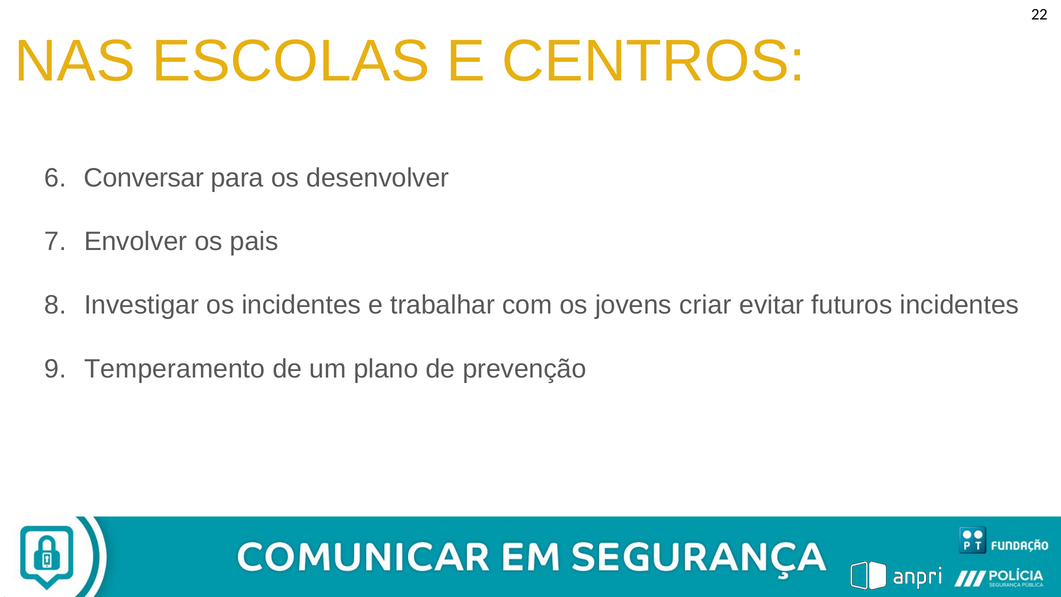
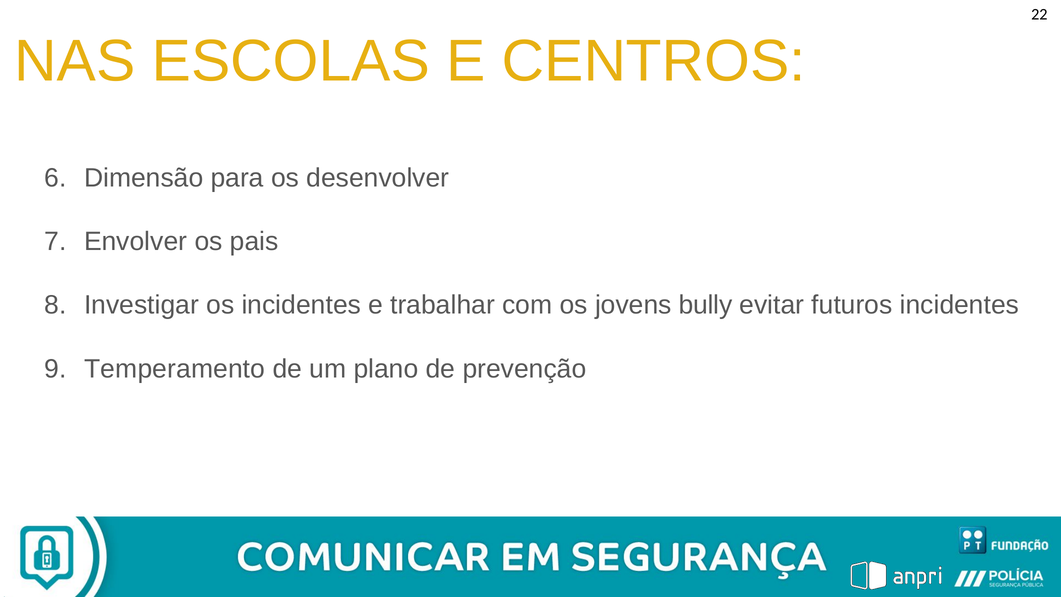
Conversar: Conversar -> Dimensão
criar: criar -> bully
